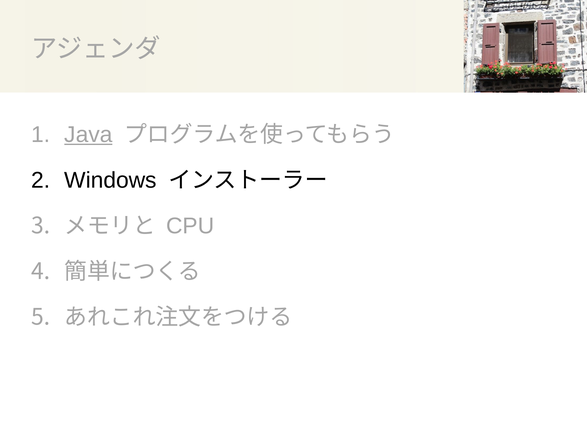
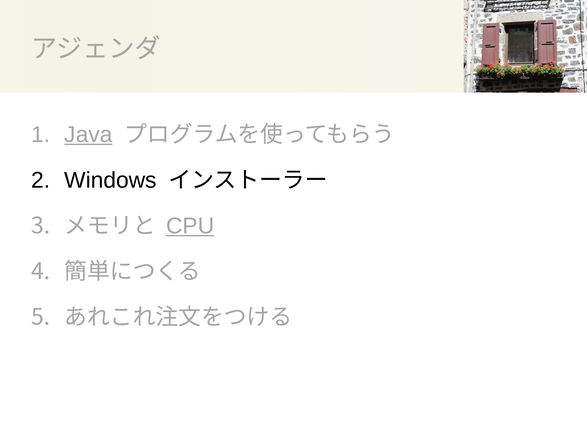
CPU underline: none -> present
